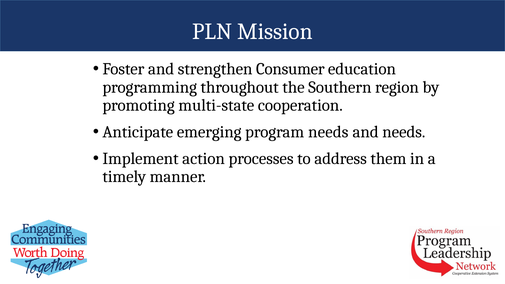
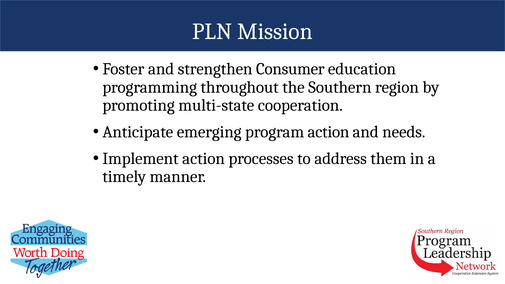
program needs: needs -> action
